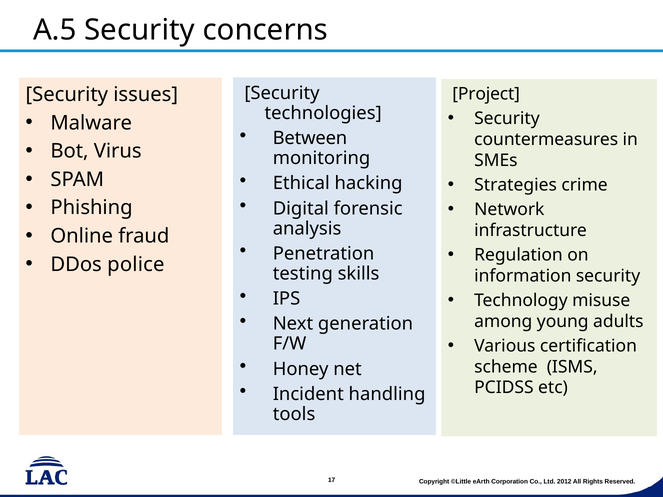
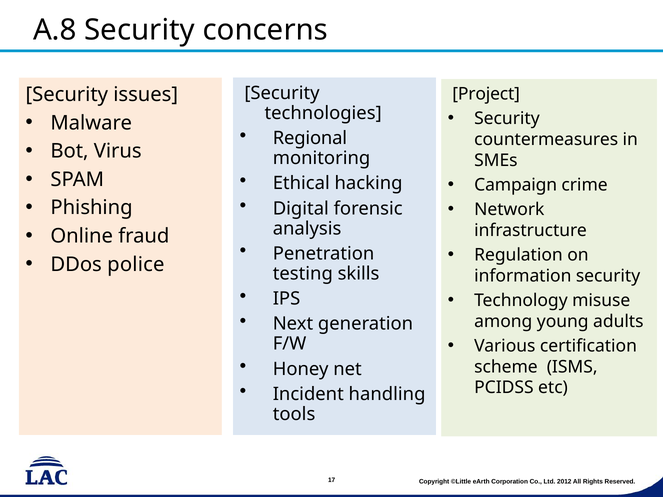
A.5: A.5 -> A.8
Between: Between -> Regional
Strategies: Strategies -> Campaign
